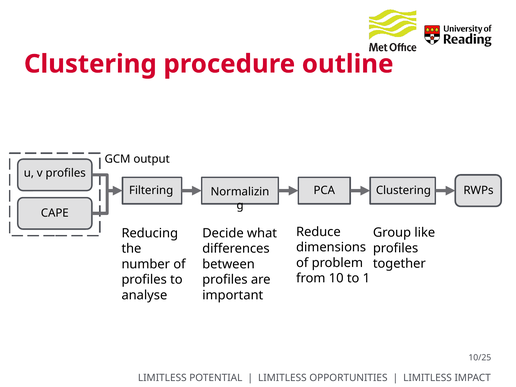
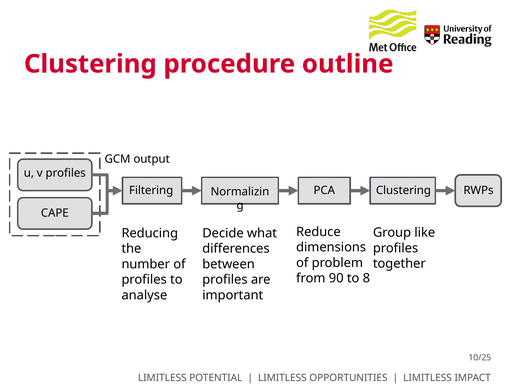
10: 10 -> 90
1: 1 -> 8
